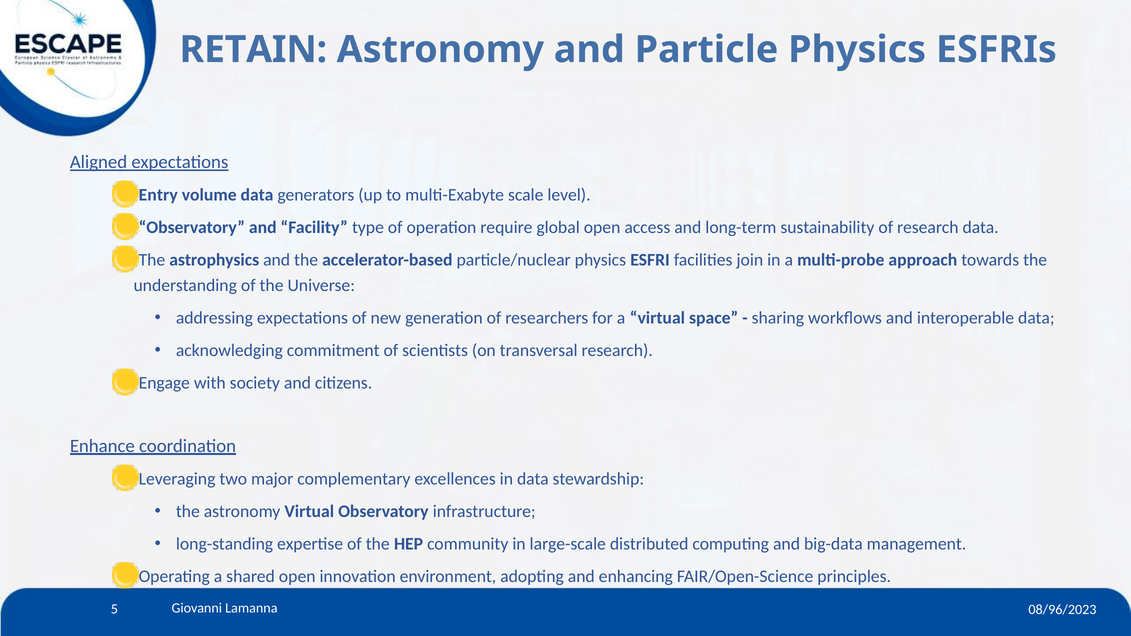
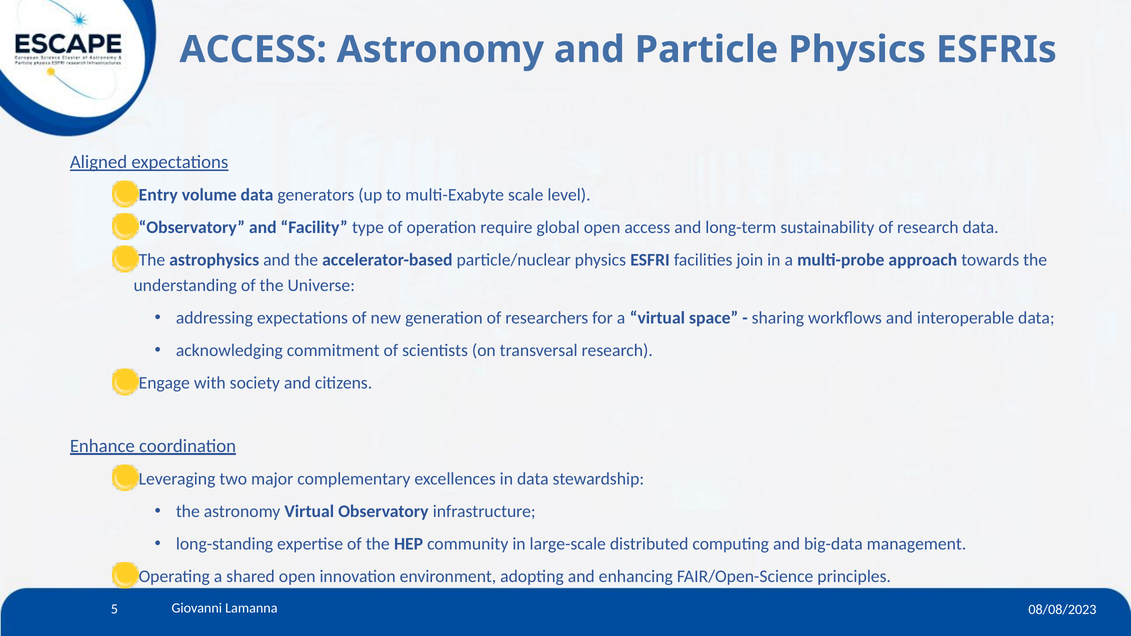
RETAIN at (253, 50): RETAIN -> ACCESS
08/96/2023: 08/96/2023 -> 08/08/2023
